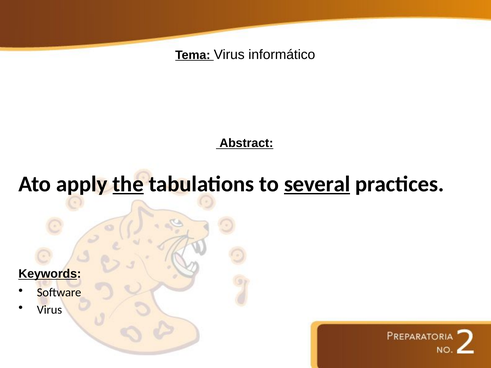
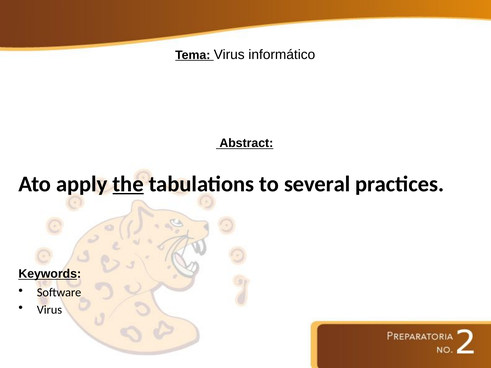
several underline: present -> none
